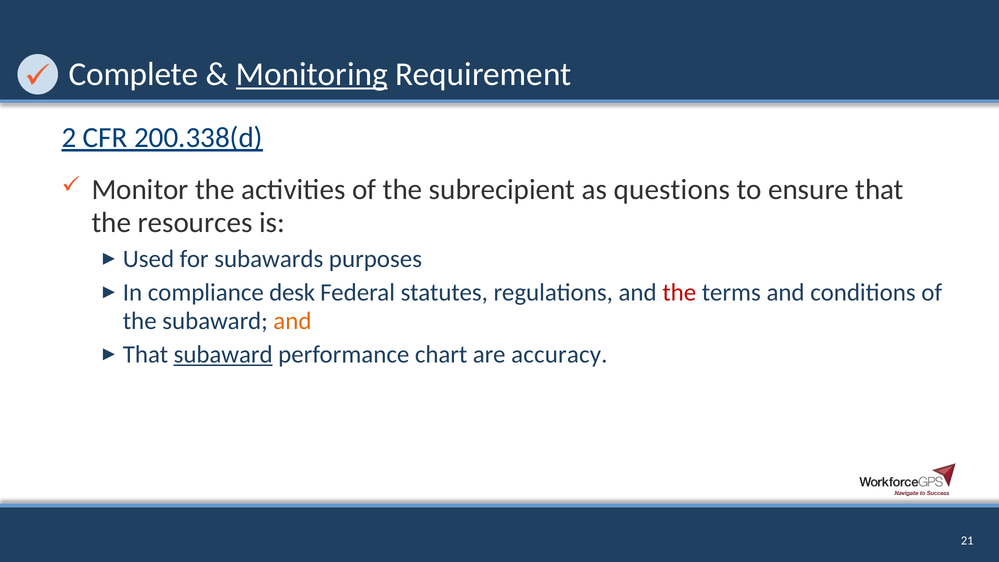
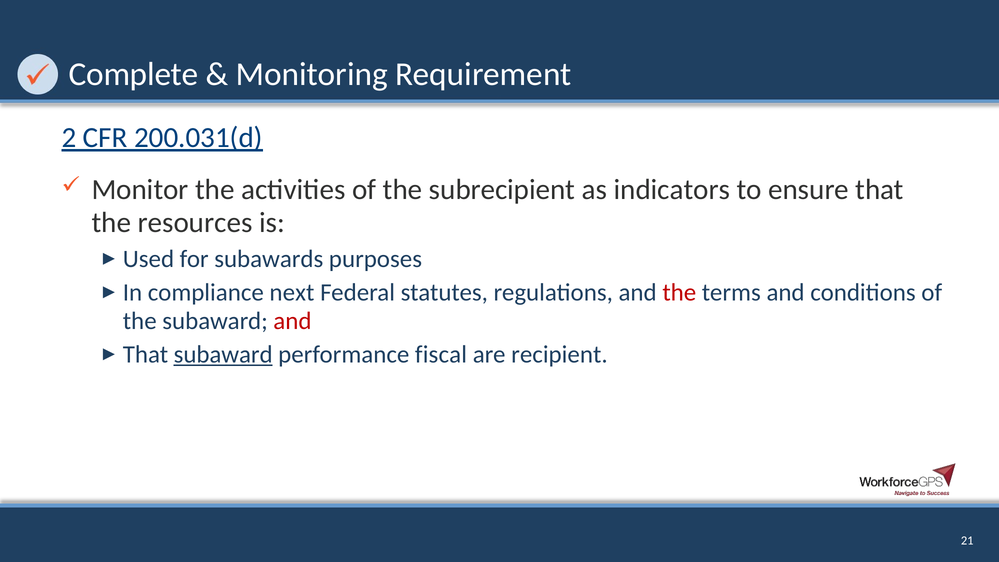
Monitoring underline: present -> none
200.338(d: 200.338(d -> 200.031(d
questions: questions -> indicators
desk: desk -> next
and at (292, 321) colour: orange -> red
chart: chart -> fiscal
accuracy: accuracy -> recipient
